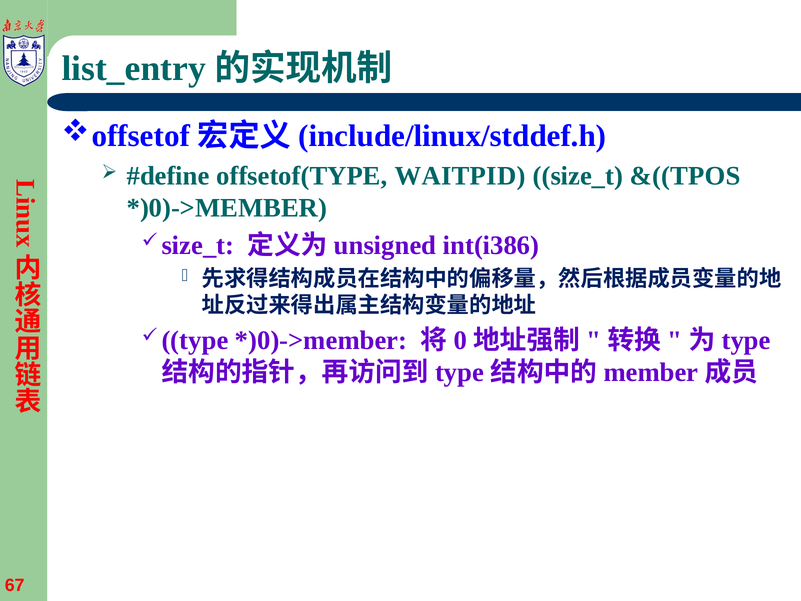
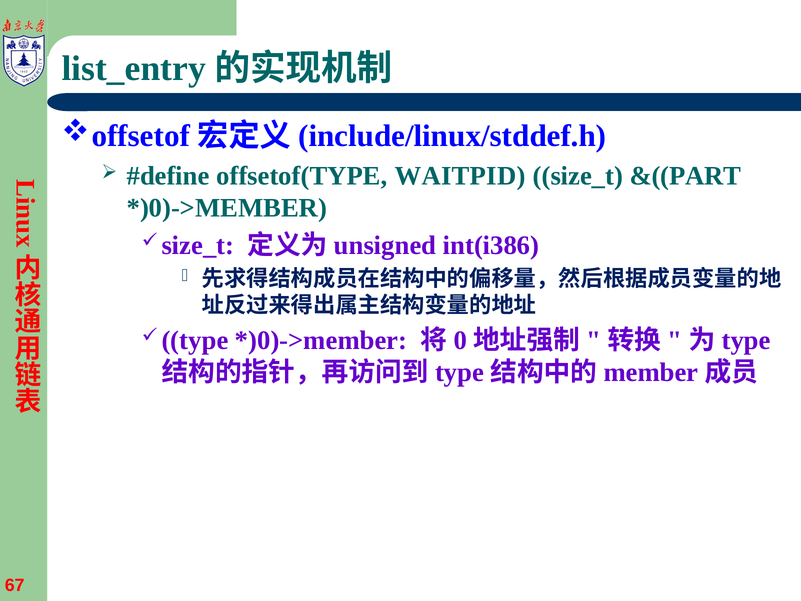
&((TPOS: &((TPOS -> &((PART
